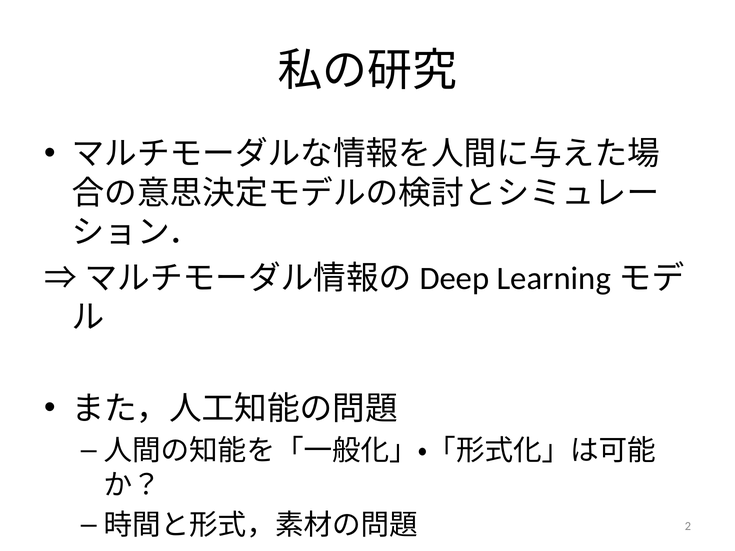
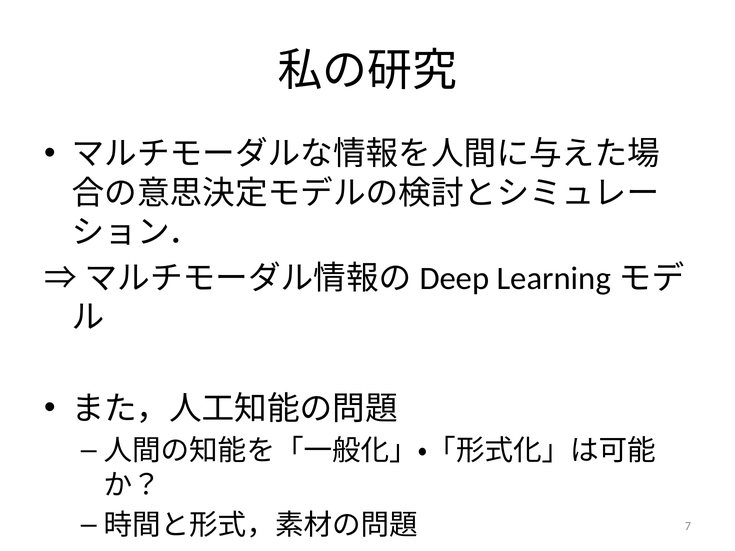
2: 2 -> 7
